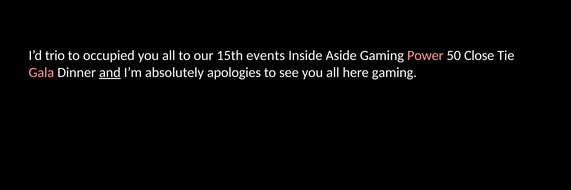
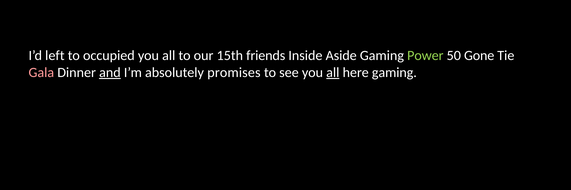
trio: trio -> left
events: events -> friends
Power colour: pink -> light green
Close: Close -> Gone
apologies: apologies -> promises
all at (333, 73) underline: none -> present
